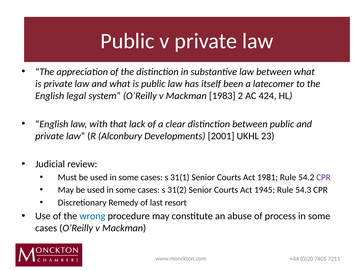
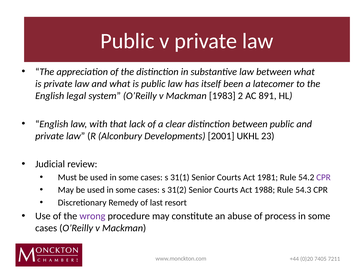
424: 424 -> 891
1945: 1945 -> 1988
wrong colour: blue -> purple
